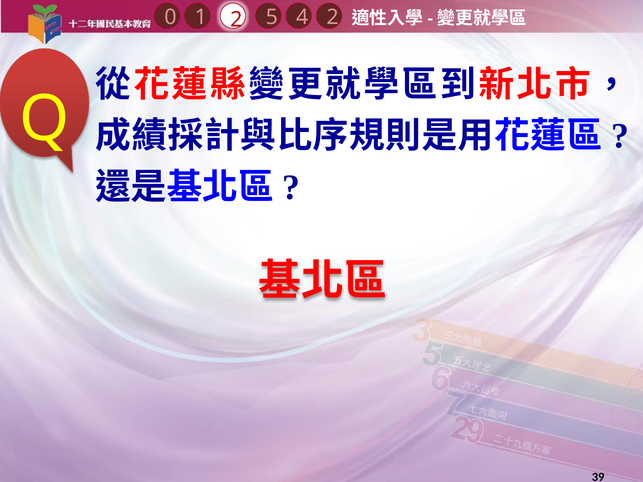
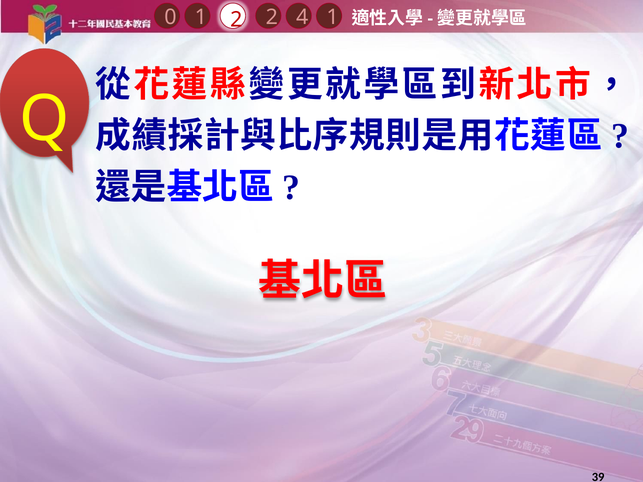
4 2: 2 -> 1
2 5: 5 -> 2
